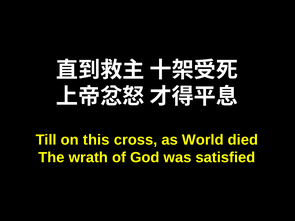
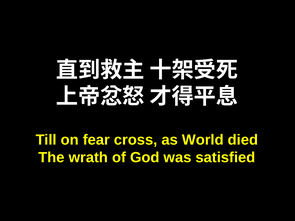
this: this -> fear
